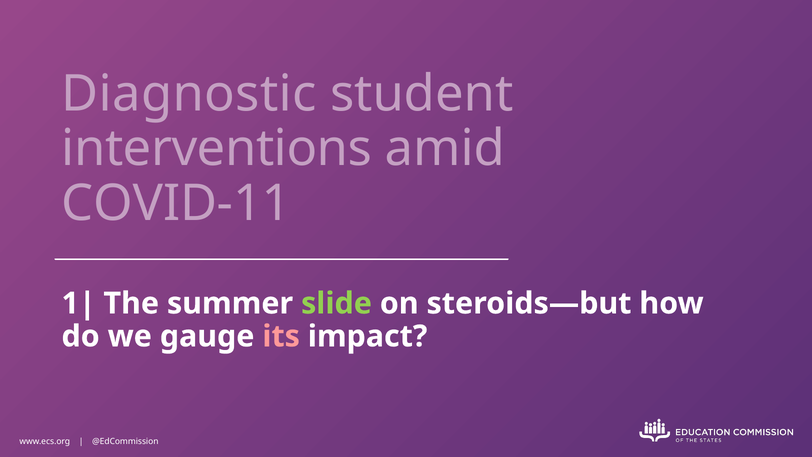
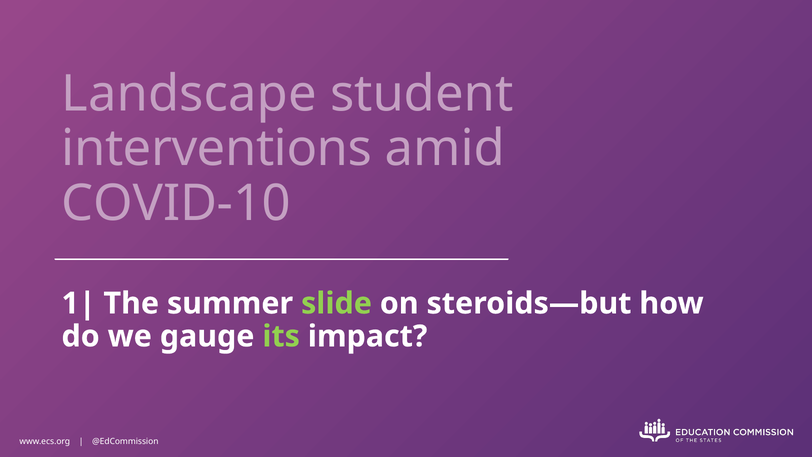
Diagnostic: Diagnostic -> Landscape
COVID-11: COVID-11 -> COVID-10
its colour: pink -> light green
